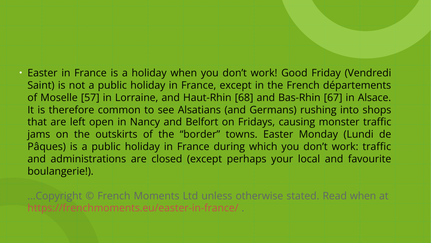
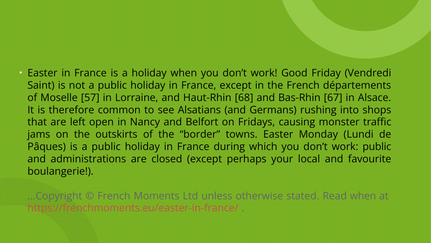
work traffic: traffic -> public
